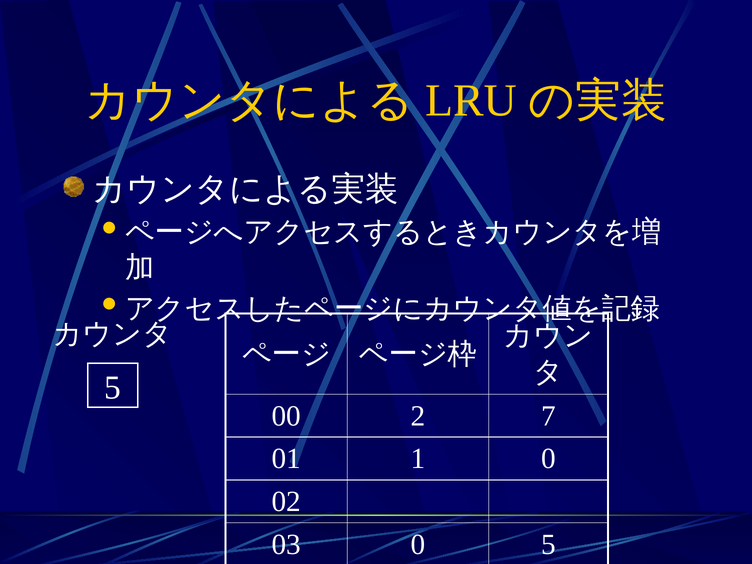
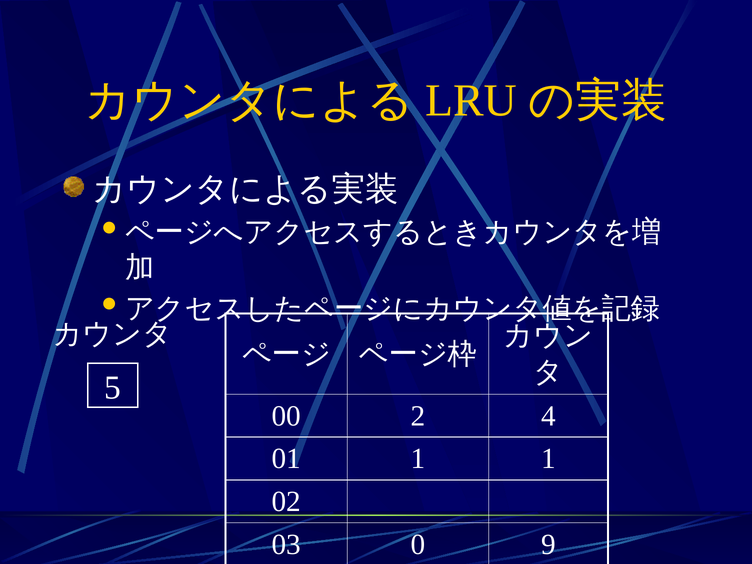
7: 7 -> 4
1 0: 0 -> 1
0 5: 5 -> 9
